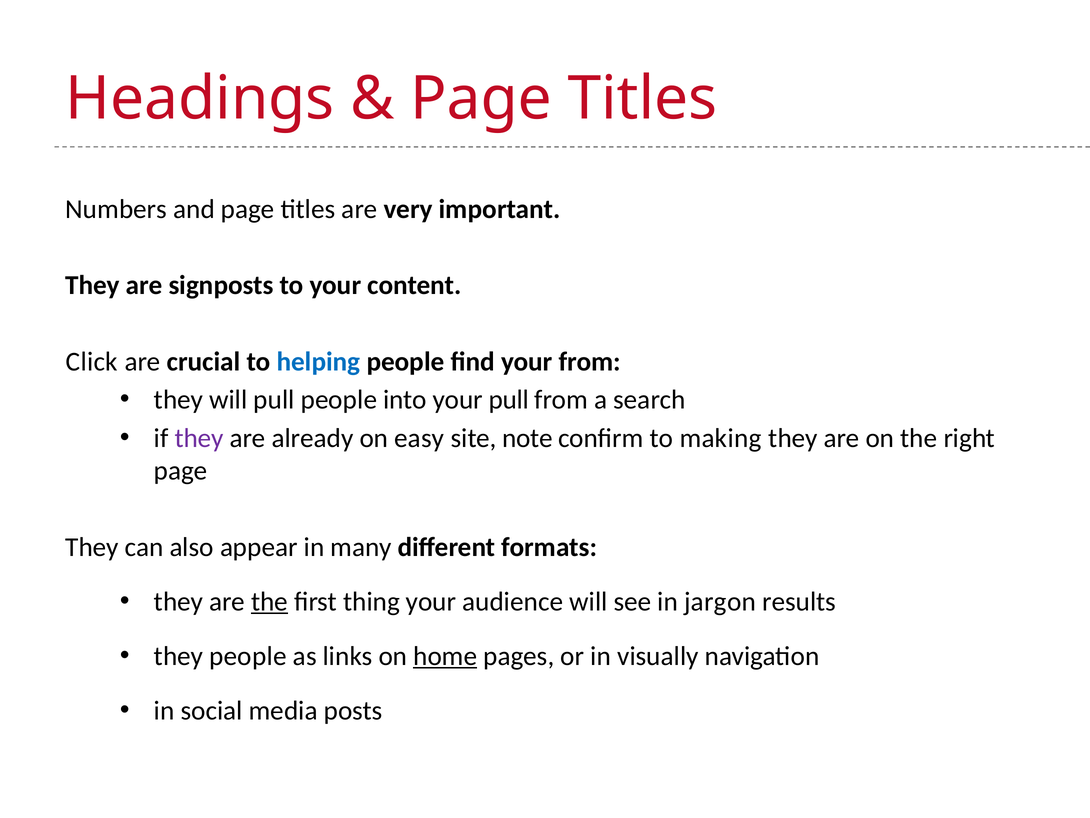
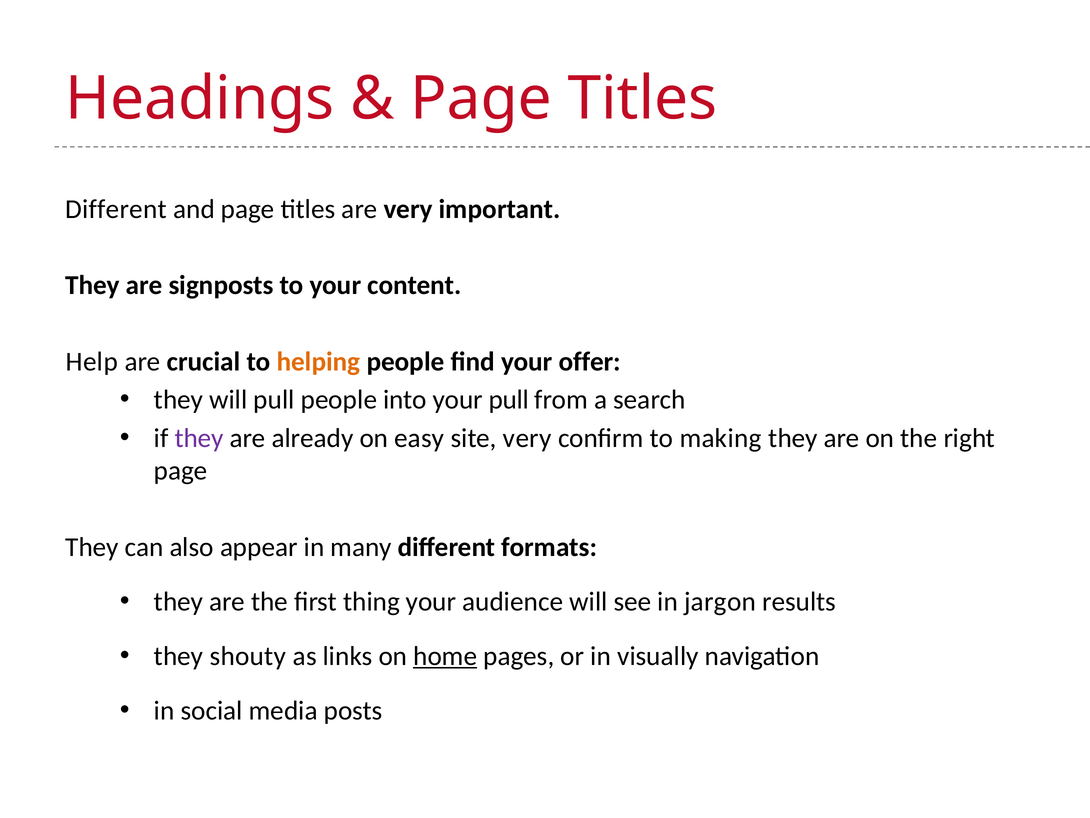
Numbers at (116, 209): Numbers -> Different
Click: Click -> Help
helping colour: blue -> orange
your from: from -> offer
site note: note -> very
the at (270, 601) underline: present -> none
they people: people -> shouty
